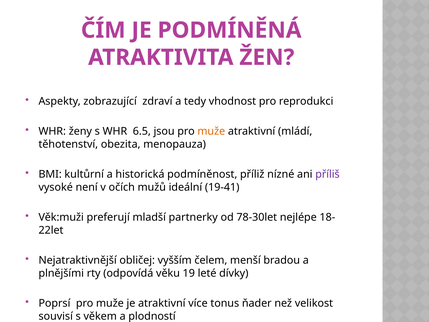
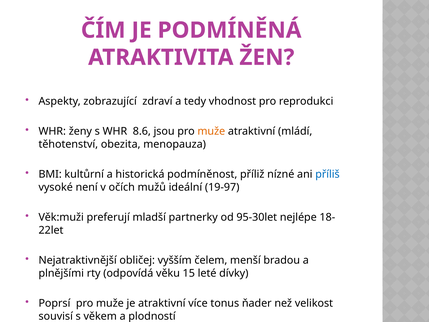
6.5: 6.5 -> 8.6
příliš colour: purple -> blue
19-41: 19-41 -> 19-97
78-30let: 78-30let -> 95-30let
19: 19 -> 15
